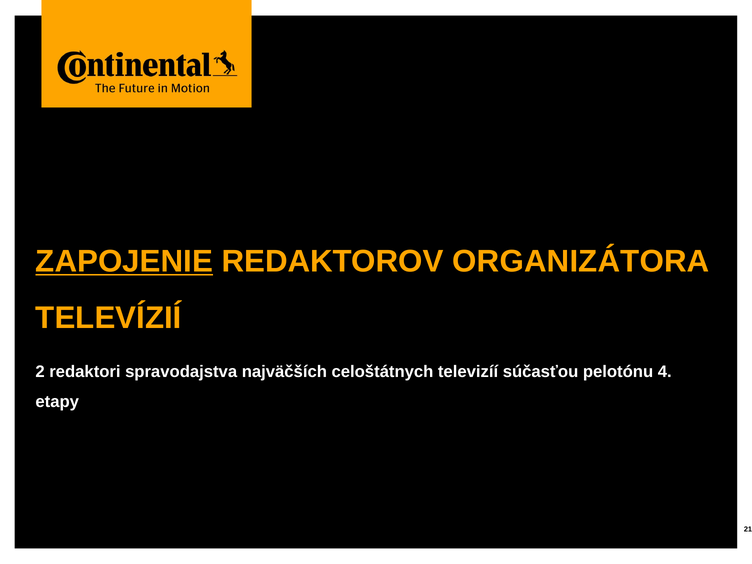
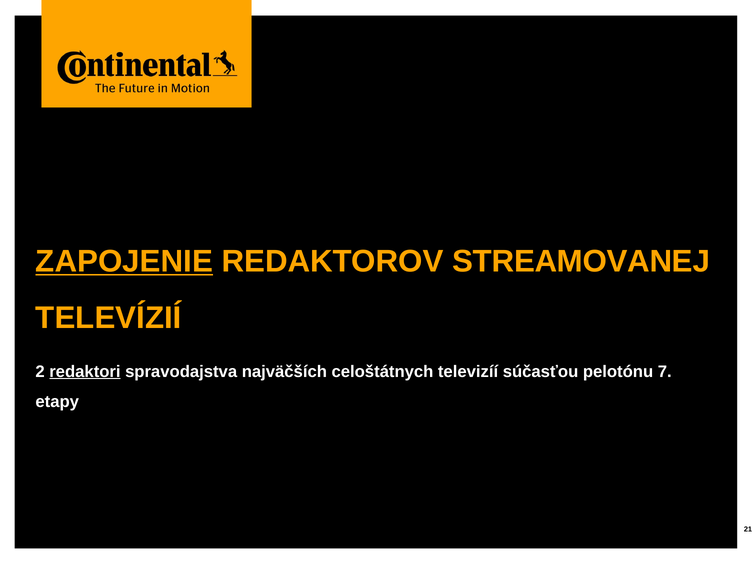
ORGANIZÁTORA: ORGANIZÁTORA -> STREAMOVANEJ
redaktori underline: none -> present
4: 4 -> 7
